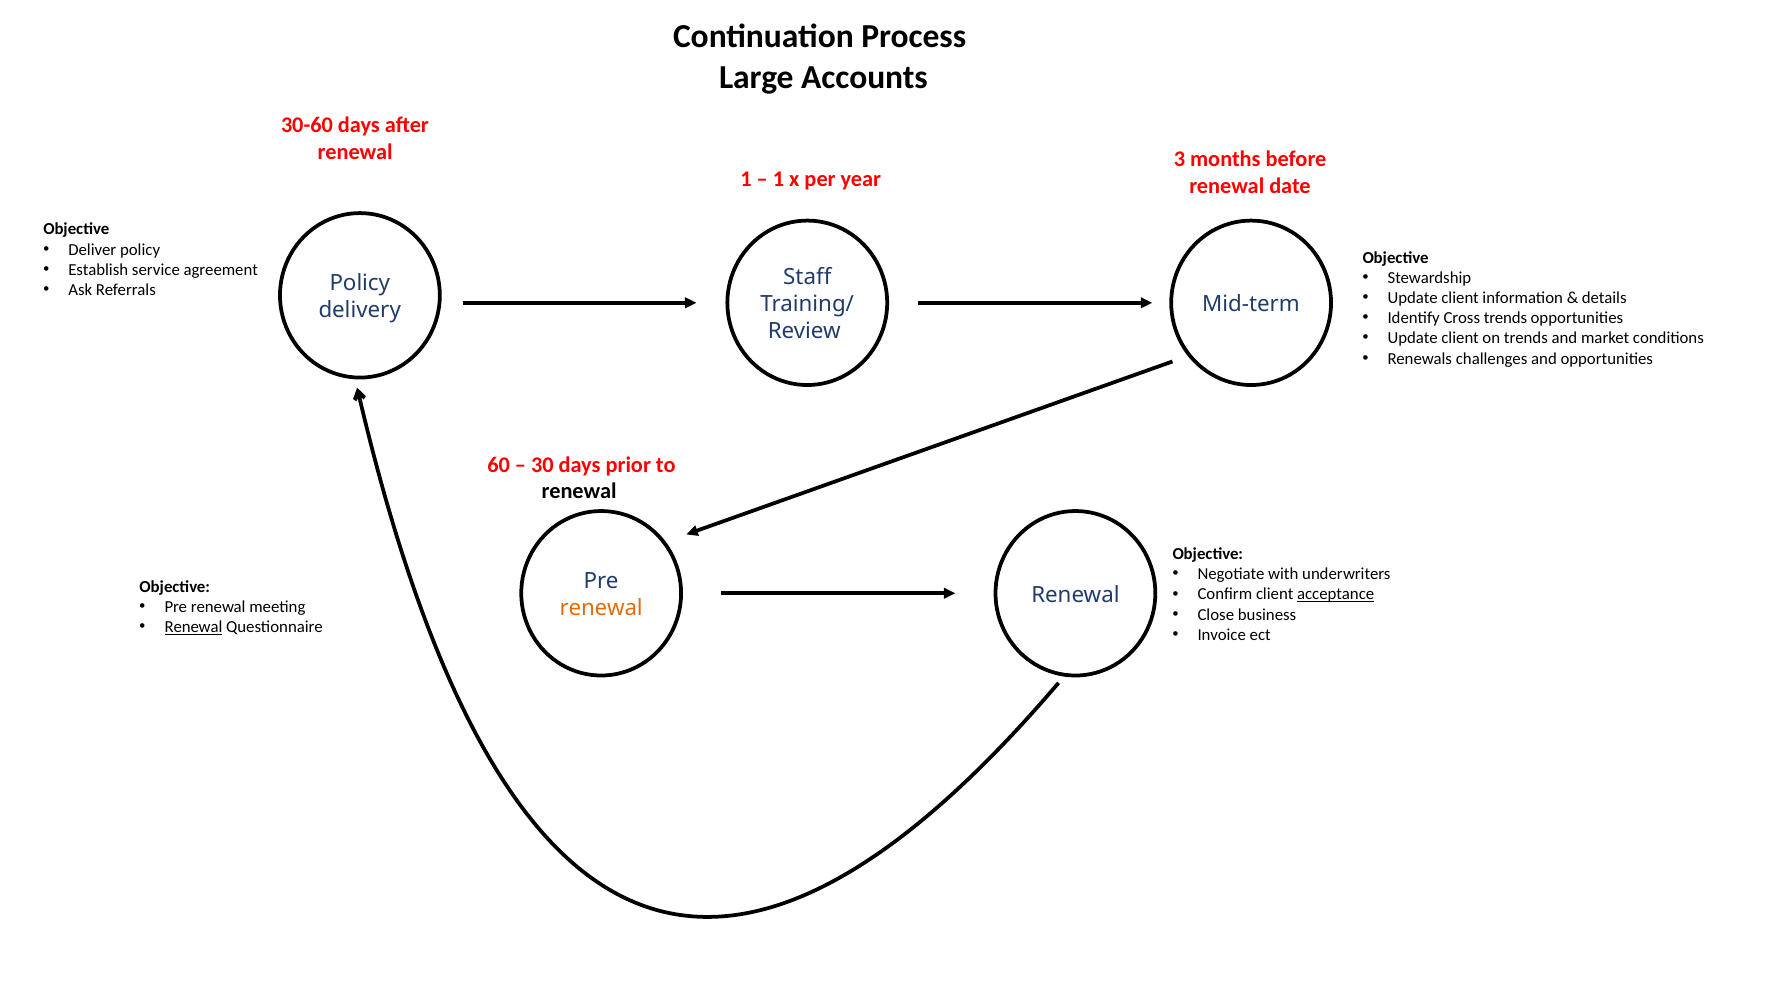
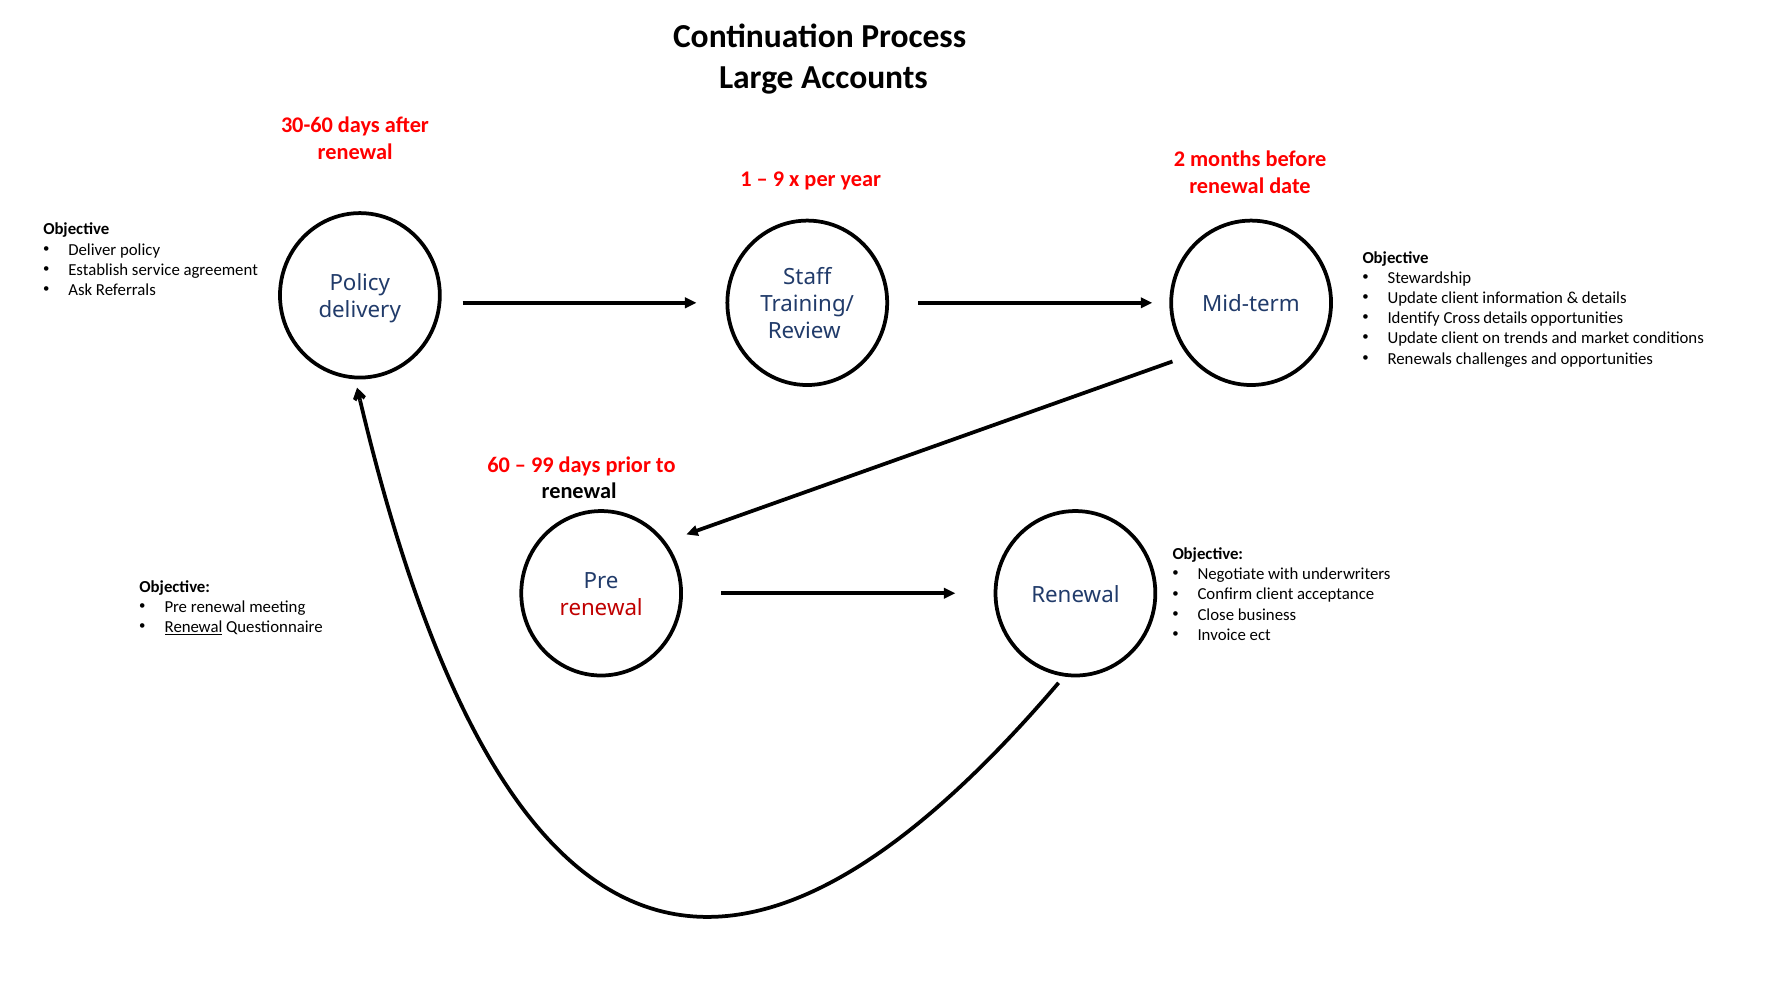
3: 3 -> 2
1 at (778, 179): 1 -> 9
Cross trends: trends -> details
30: 30 -> 99
acceptance underline: present -> none
renewal at (601, 608) colour: orange -> red
